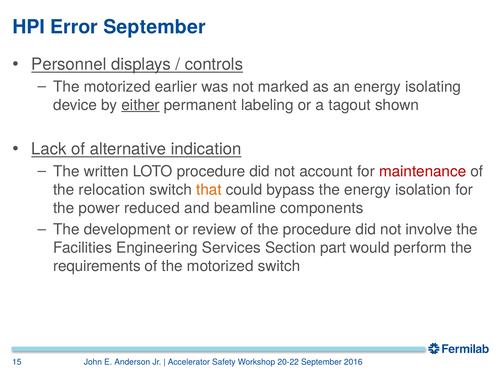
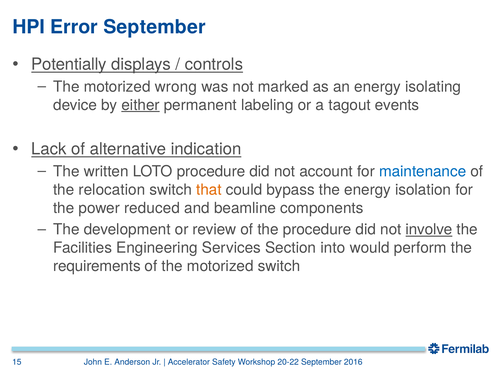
Personnel: Personnel -> Potentially
earlier: earlier -> wrong
shown: shown -> events
maintenance colour: red -> blue
involve underline: none -> present
part: part -> into
